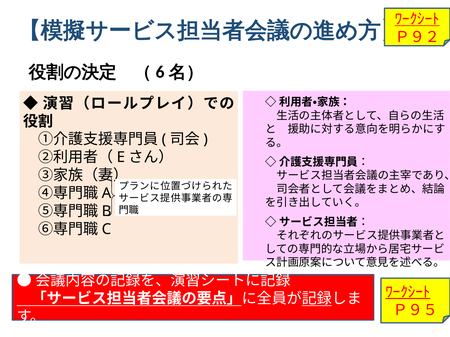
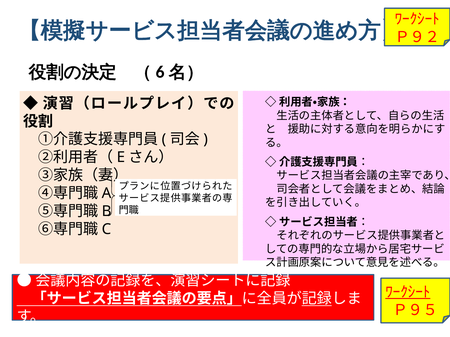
ﾜｰｸｼｰﾄ at (417, 19) underline: present -> none
